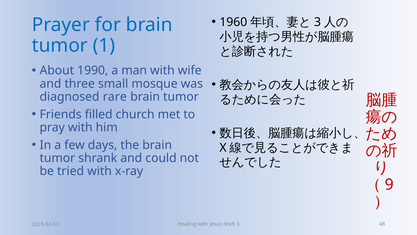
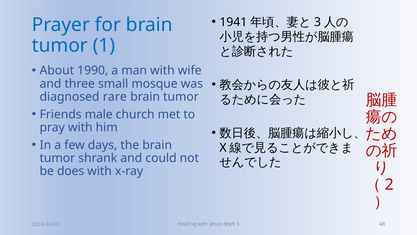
1960: 1960 -> 1941
filled: filled -> male
tried: tried -> does
9: 9 -> 2
